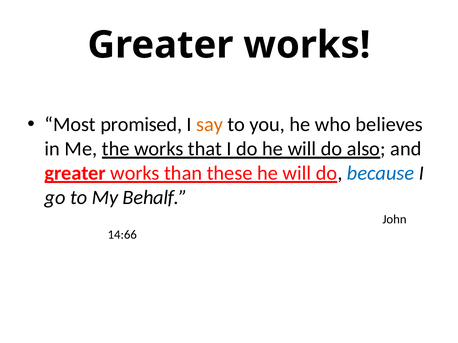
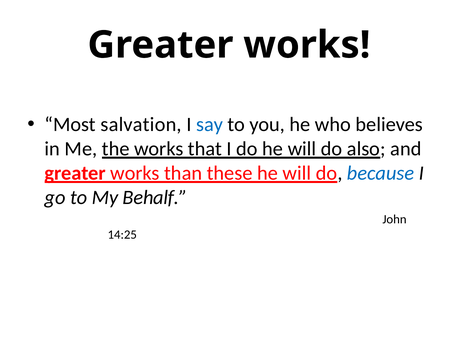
promised: promised -> salvation
say colour: orange -> blue
14:66: 14:66 -> 14:25
